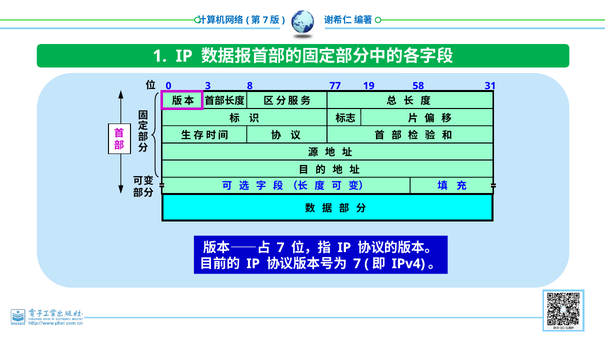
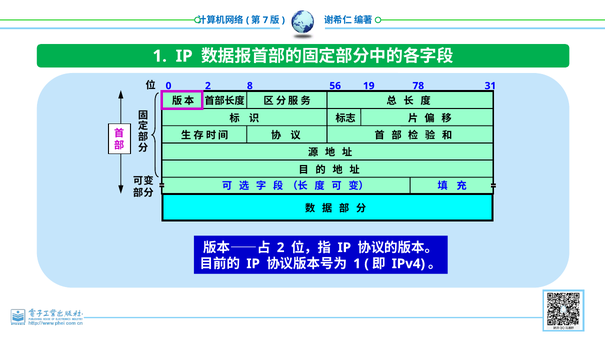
3 at (208, 86): 3 -> 2
77: 77 -> 56
58: 58 -> 78
7 at (281, 248): 7 -> 2
7 at (357, 264): 7 -> 1
